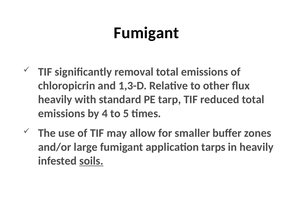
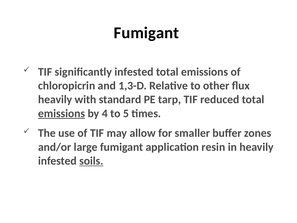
significantly removal: removal -> infested
emissions at (62, 113) underline: none -> present
tarps: tarps -> resin
